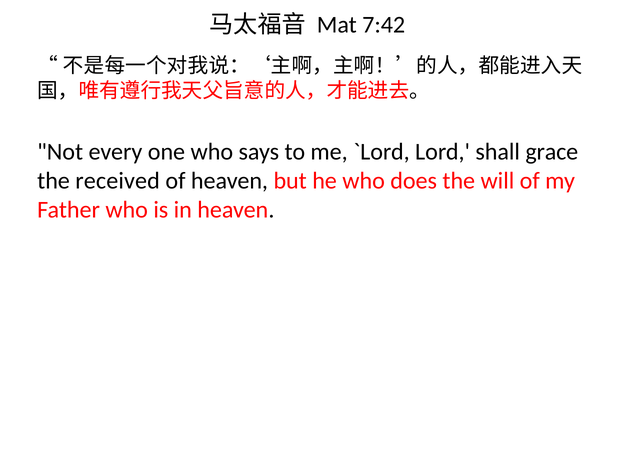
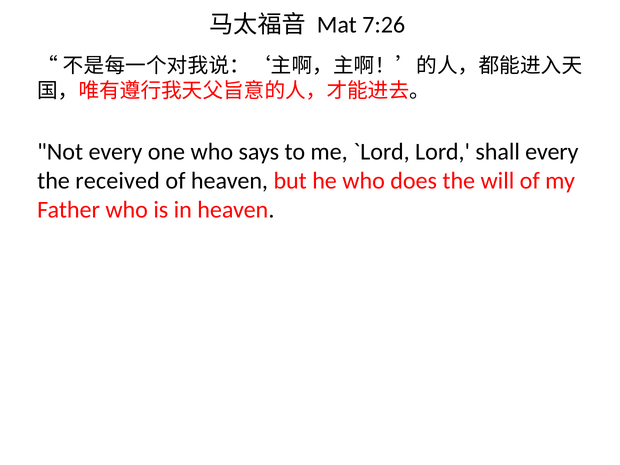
7:42: 7:42 -> 7:26
shall grace: grace -> every
